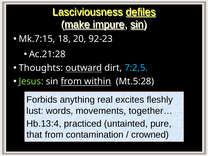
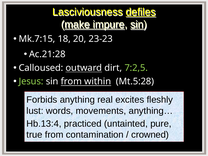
92-23: 92-23 -> 23-23
Thoughts: Thoughts -> Calloused
7:2,5 colour: light blue -> light green
together…: together… -> anything…
that: that -> true
